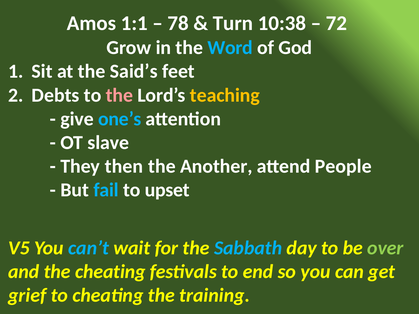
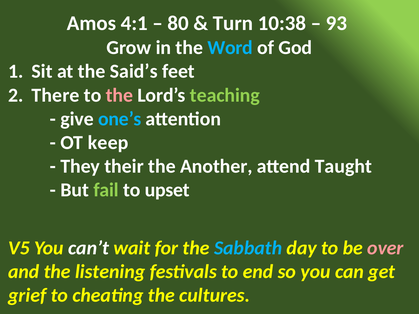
1:1: 1:1 -> 4:1
78: 78 -> 80
72: 72 -> 93
Debts: Debts -> There
teaching colour: yellow -> light green
slave: slave -> keep
then: then -> their
People: People -> Taught
fail colour: light blue -> light green
can’t colour: light blue -> white
over colour: light green -> pink
the cheating: cheating -> listening
training: training -> cultures
